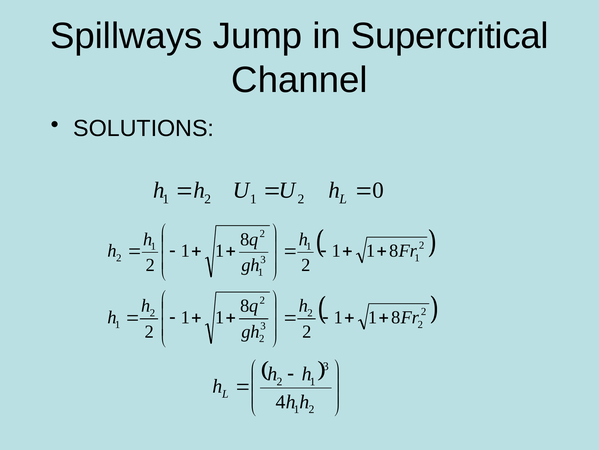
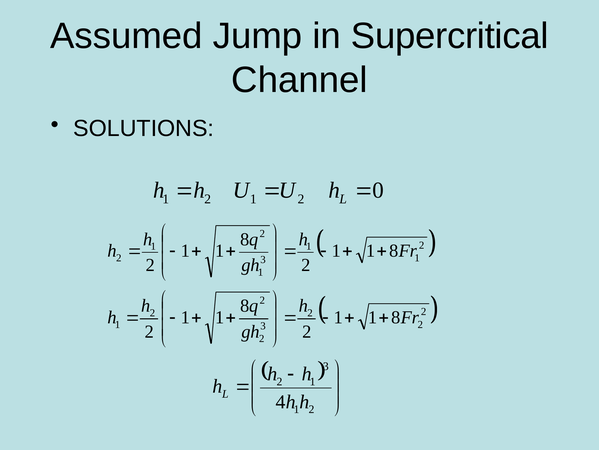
Spillways: Spillways -> Assumed
